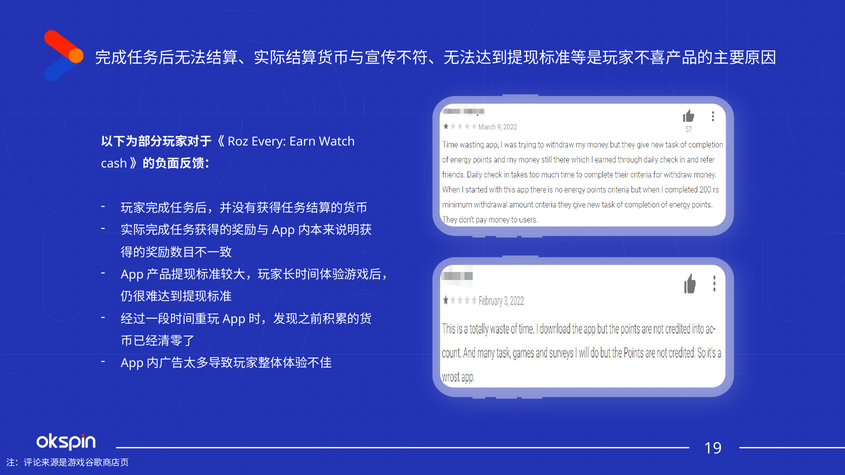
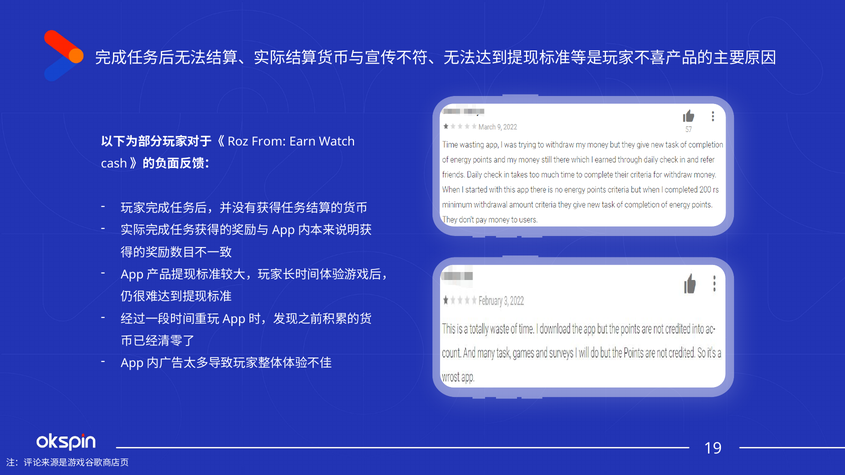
Every: Every -> From
